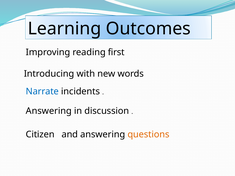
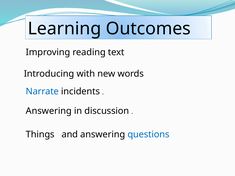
first: first -> text
Citizen: Citizen -> Things
questions colour: orange -> blue
